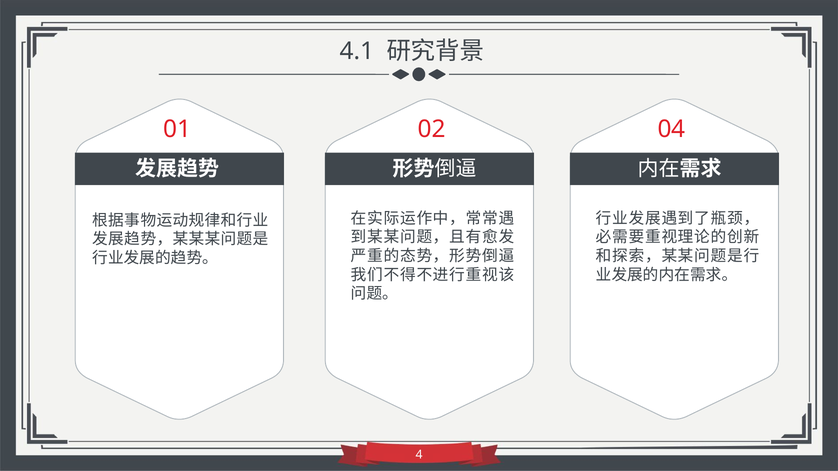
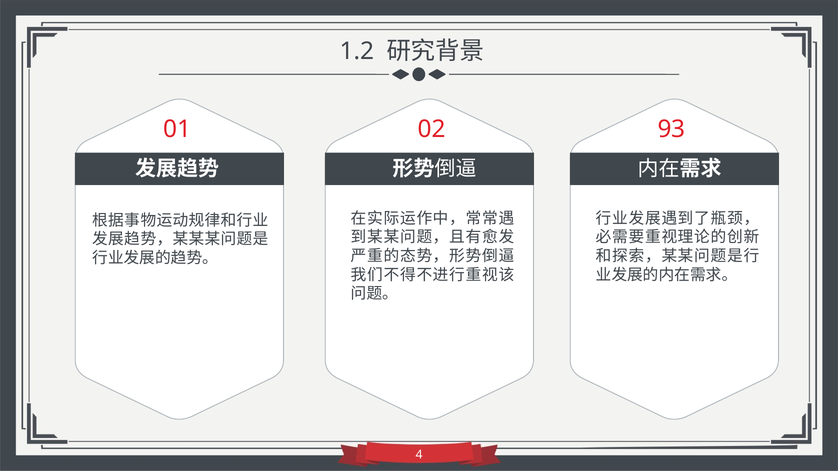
4.1: 4.1 -> 1.2
04: 04 -> 93
